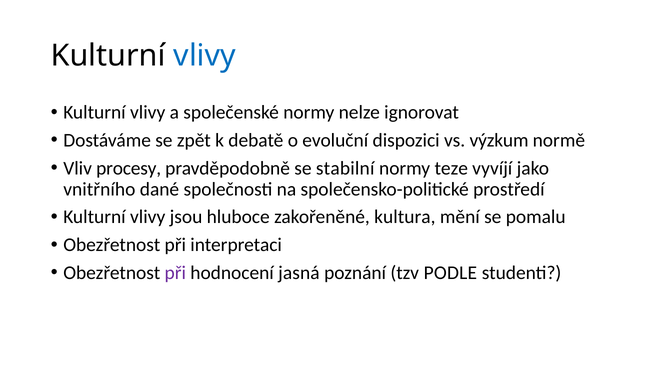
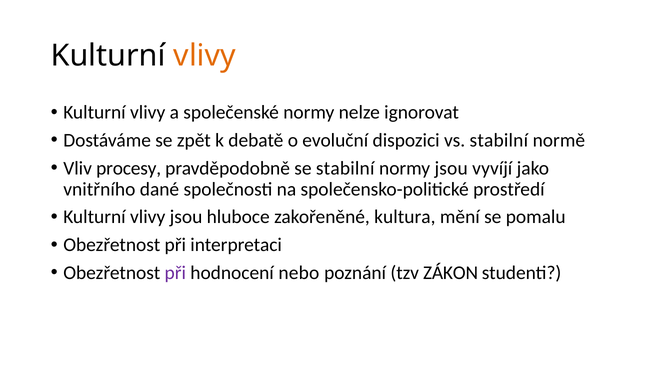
vlivy at (205, 56) colour: blue -> orange
vs výzkum: výzkum -> stabilní
normy teze: teze -> jsou
jasná: jasná -> nebo
PODLE: PODLE -> ZÁKON
